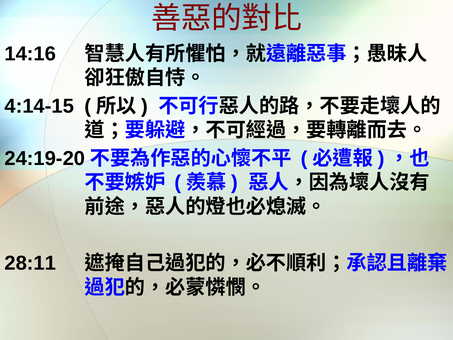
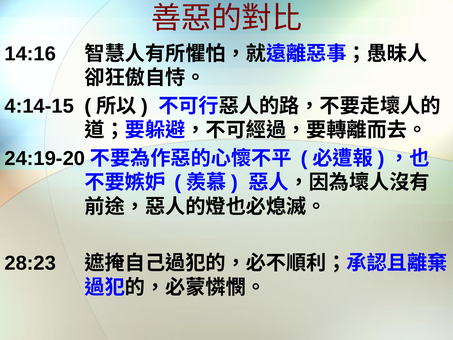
28:11: 28:11 -> 28:23
